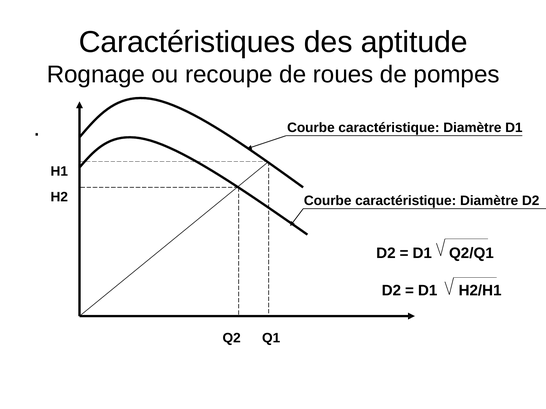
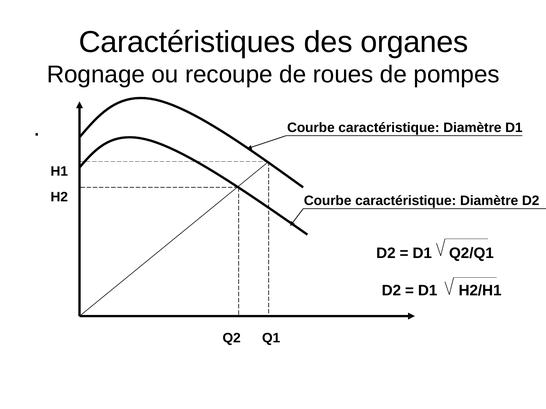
aptitude: aptitude -> organes
